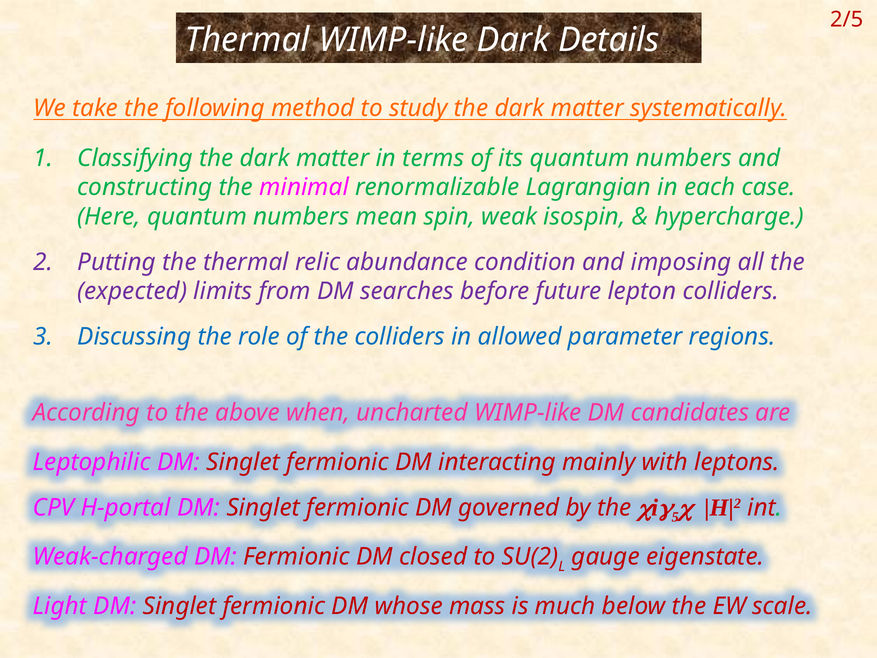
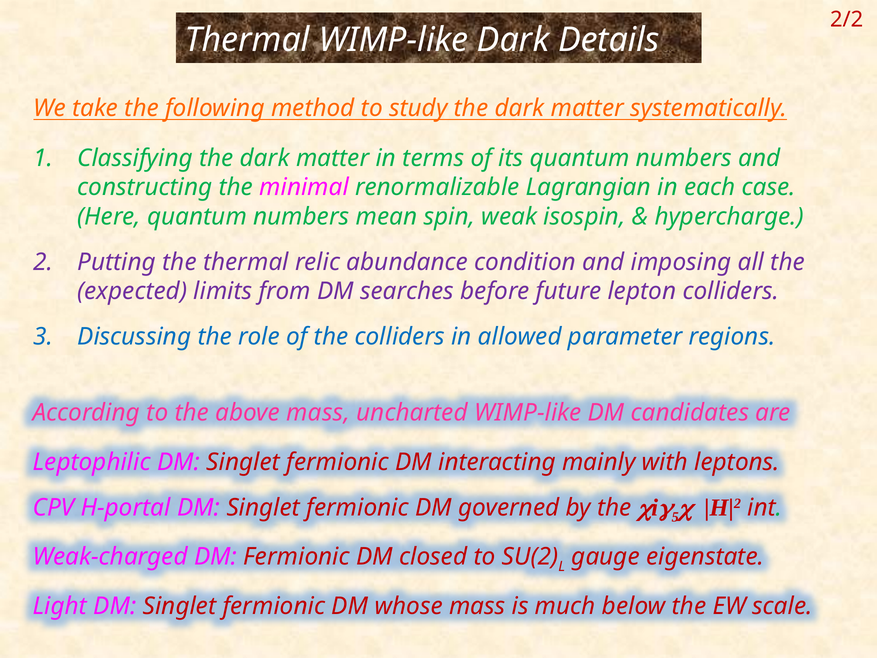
2/5: 2/5 -> 2/2
above when: when -> mass
